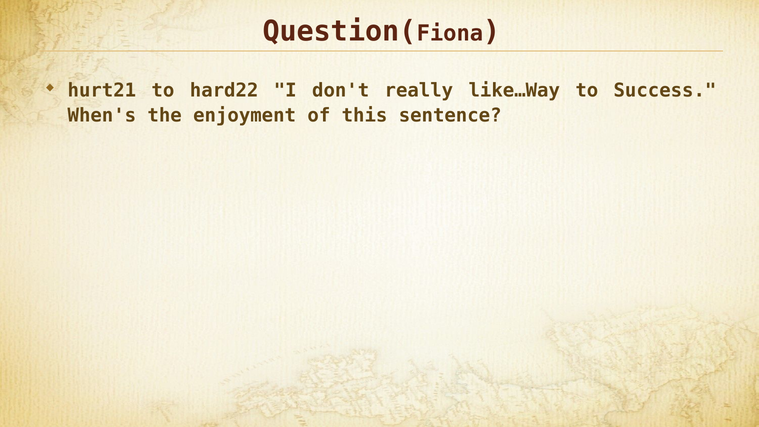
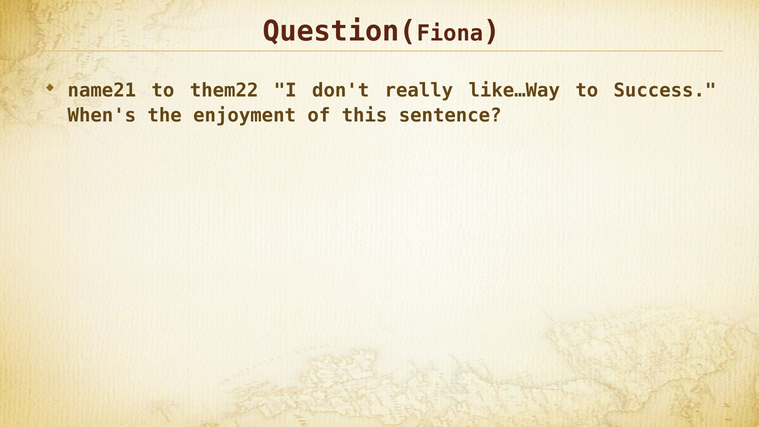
hurt21: hurt21 -> name21
hard22: hard22 -> them22
